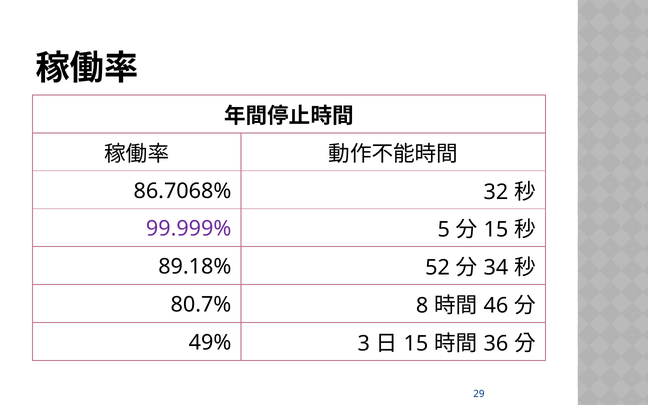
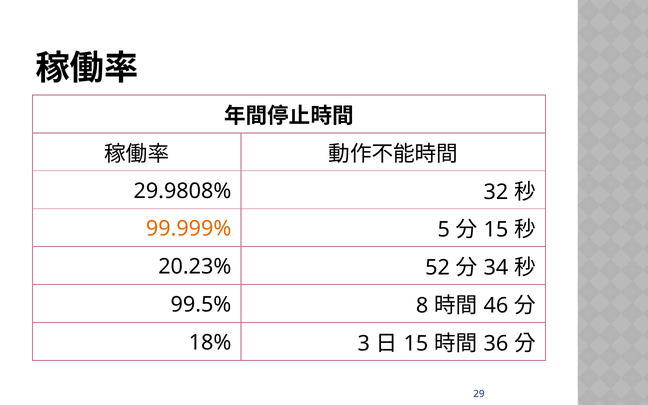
86.7068%: 86.7068% -> 29.9808%
99.999% colour: purple -> orange
89.18%: 89.18% -> 20.23%
80.7%: 80.7% -> 99.5%
49%: 49% -> 18%
